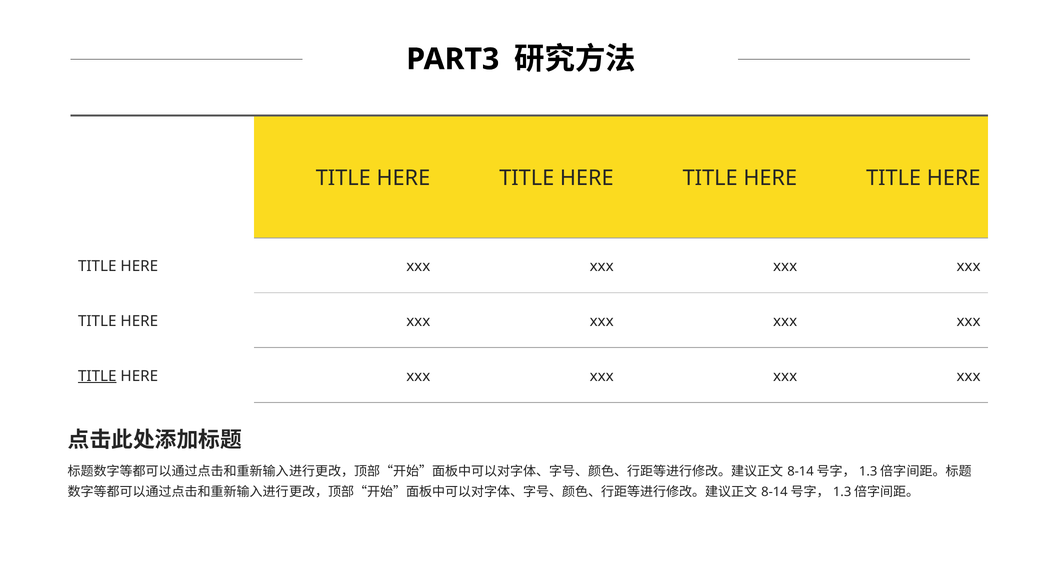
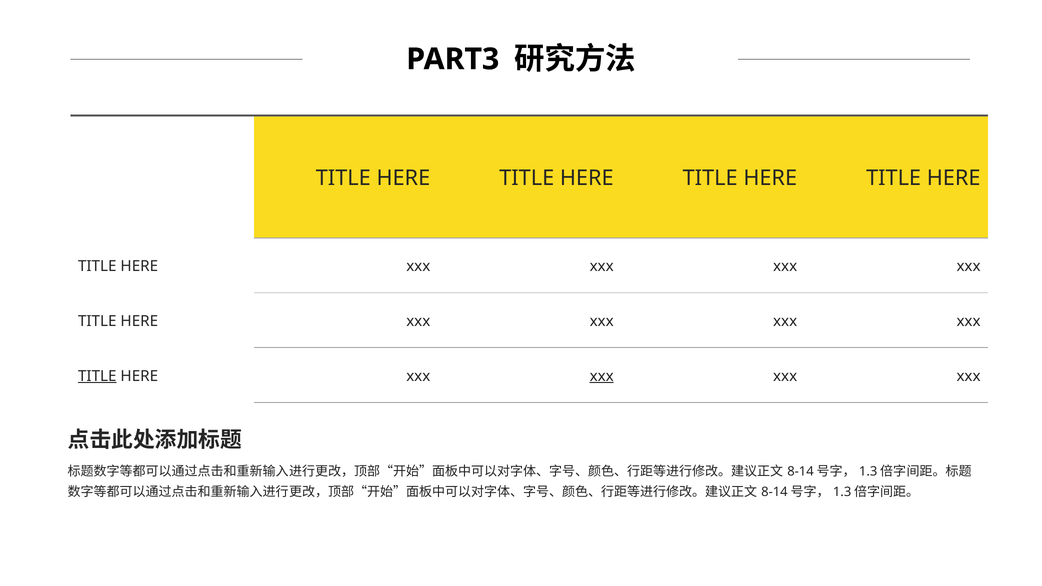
xxx at (602, 376) underline: none -> present
